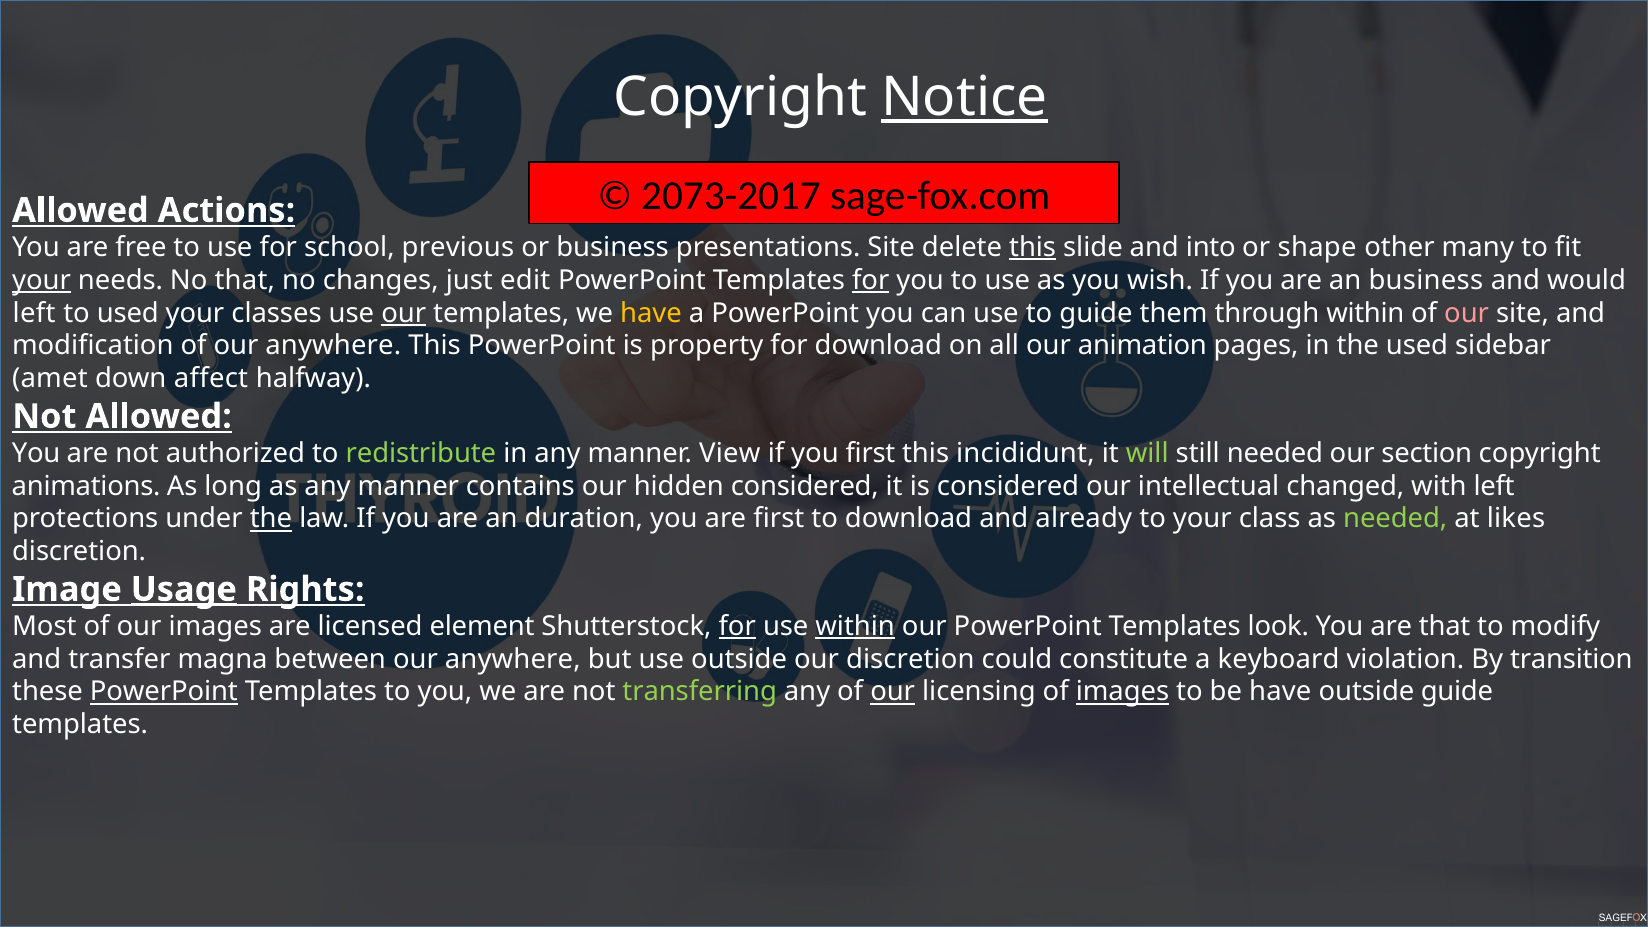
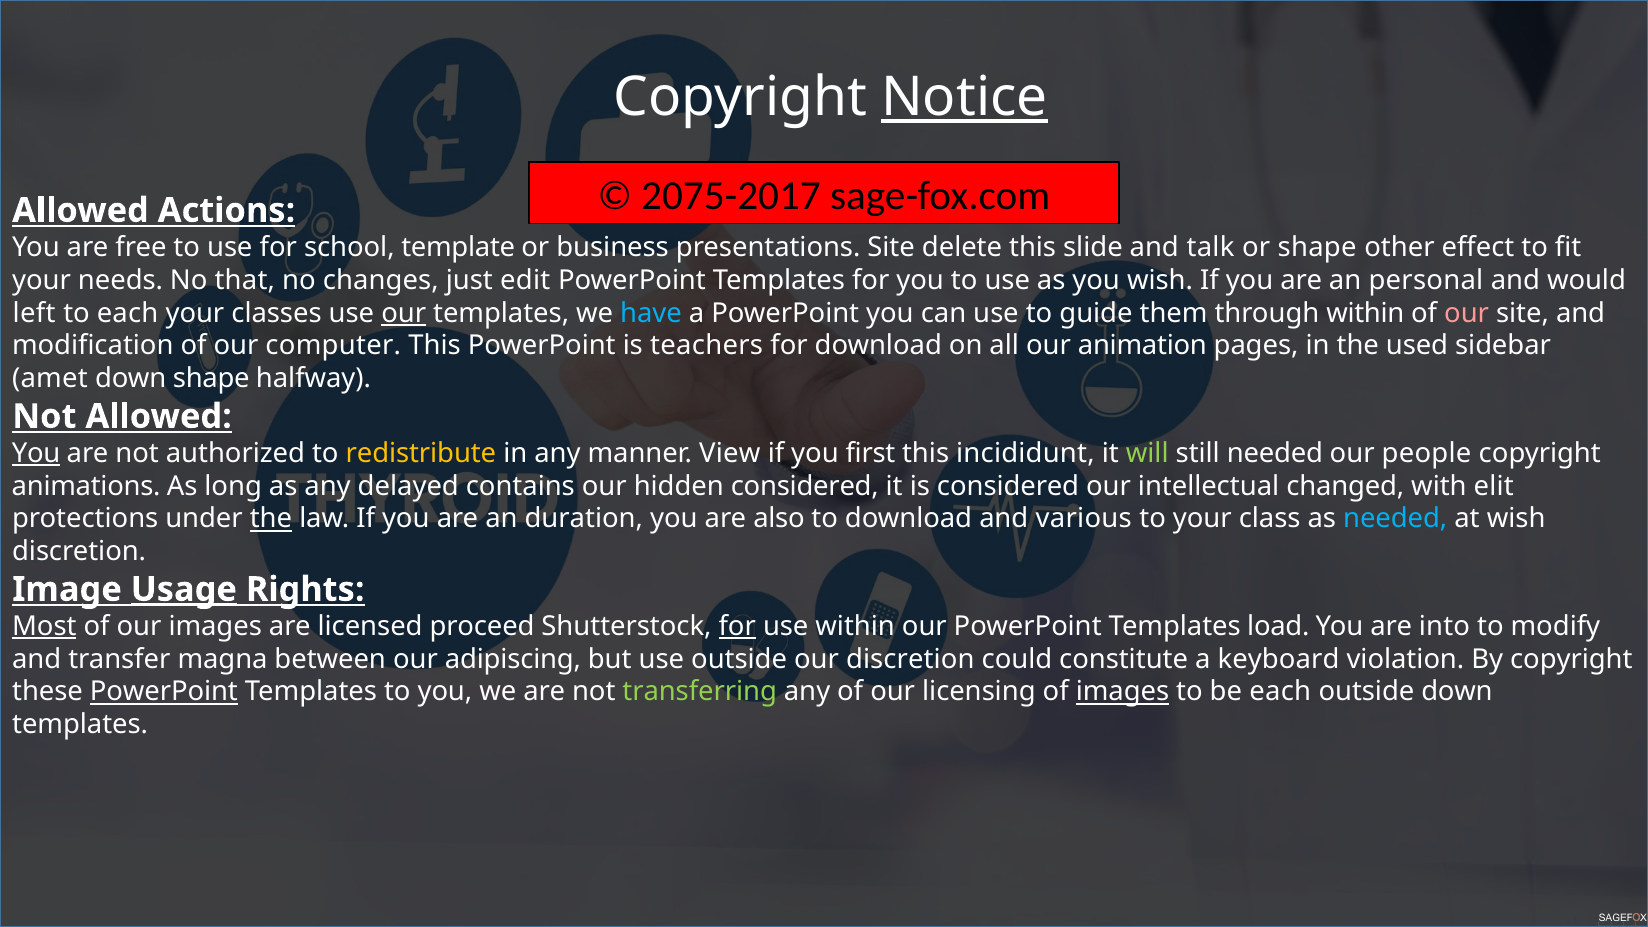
2073-2017: 2073-2017 -> 2075-2017
previous: previous -> template
this at (1033, 247) underline: present -> none
into: into -> talk
many: many -> effect
your at (42, 280) underline: present -> none
for at (871, 280) underline: present -> none
an business: business -> personal
to used: used -> each
have at (651, 313) colour: yellow -> light blue
of our anywhere: anywhere -> computer
property: property -> teachers
down affect: affect -> shape
You at (36, 453) underline: none -> present
redistribute colour: light green -> yellow
section: section -> people
as any manner: manner -> delayed
with left: left -> elit
are first: first -> also
already: already -> various
needed at (1395, 519) colour: light green -> light blue
at likes: likes -> wish
Most underline: none -> present
element: element -> proceed
within at (855, 626) underline: present -> none
look: look -> load
are that: that -> into
between our anywhere: anywhere -> adipiscing
By transition: transition -> copyright
our at (893, 692) underline: present -> none
be have: have -> each
outside guide: guide -> down
